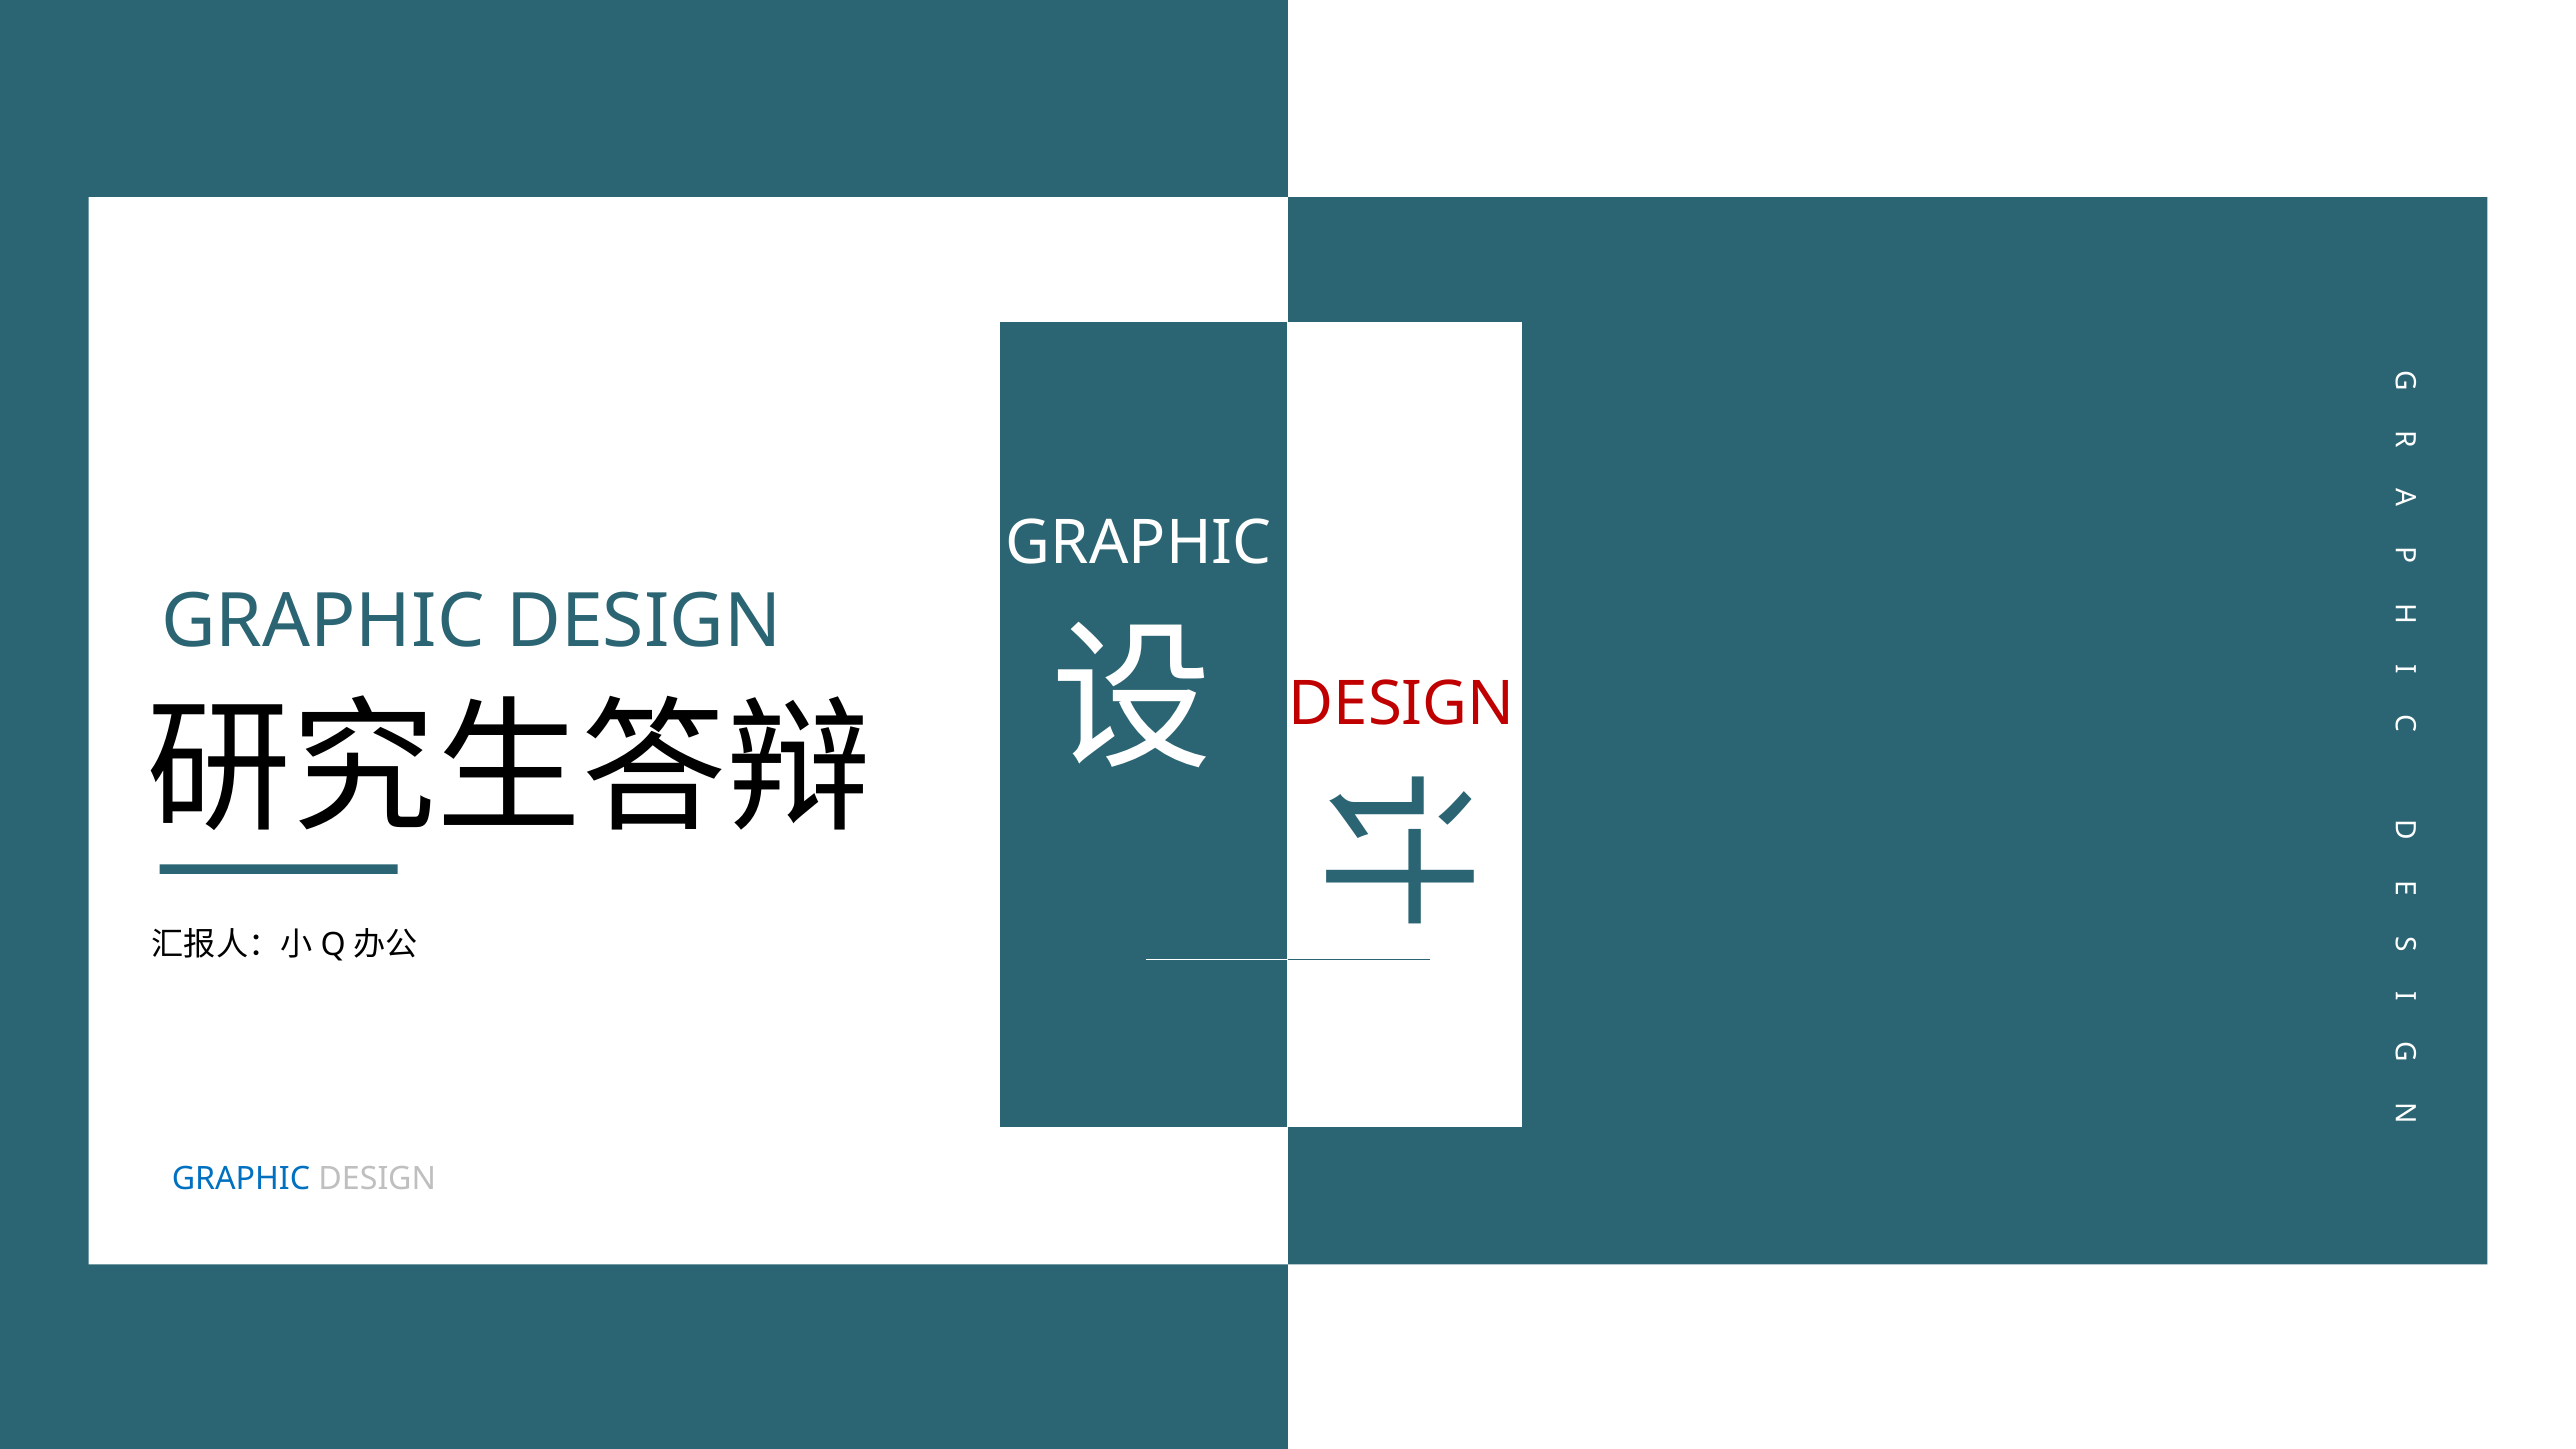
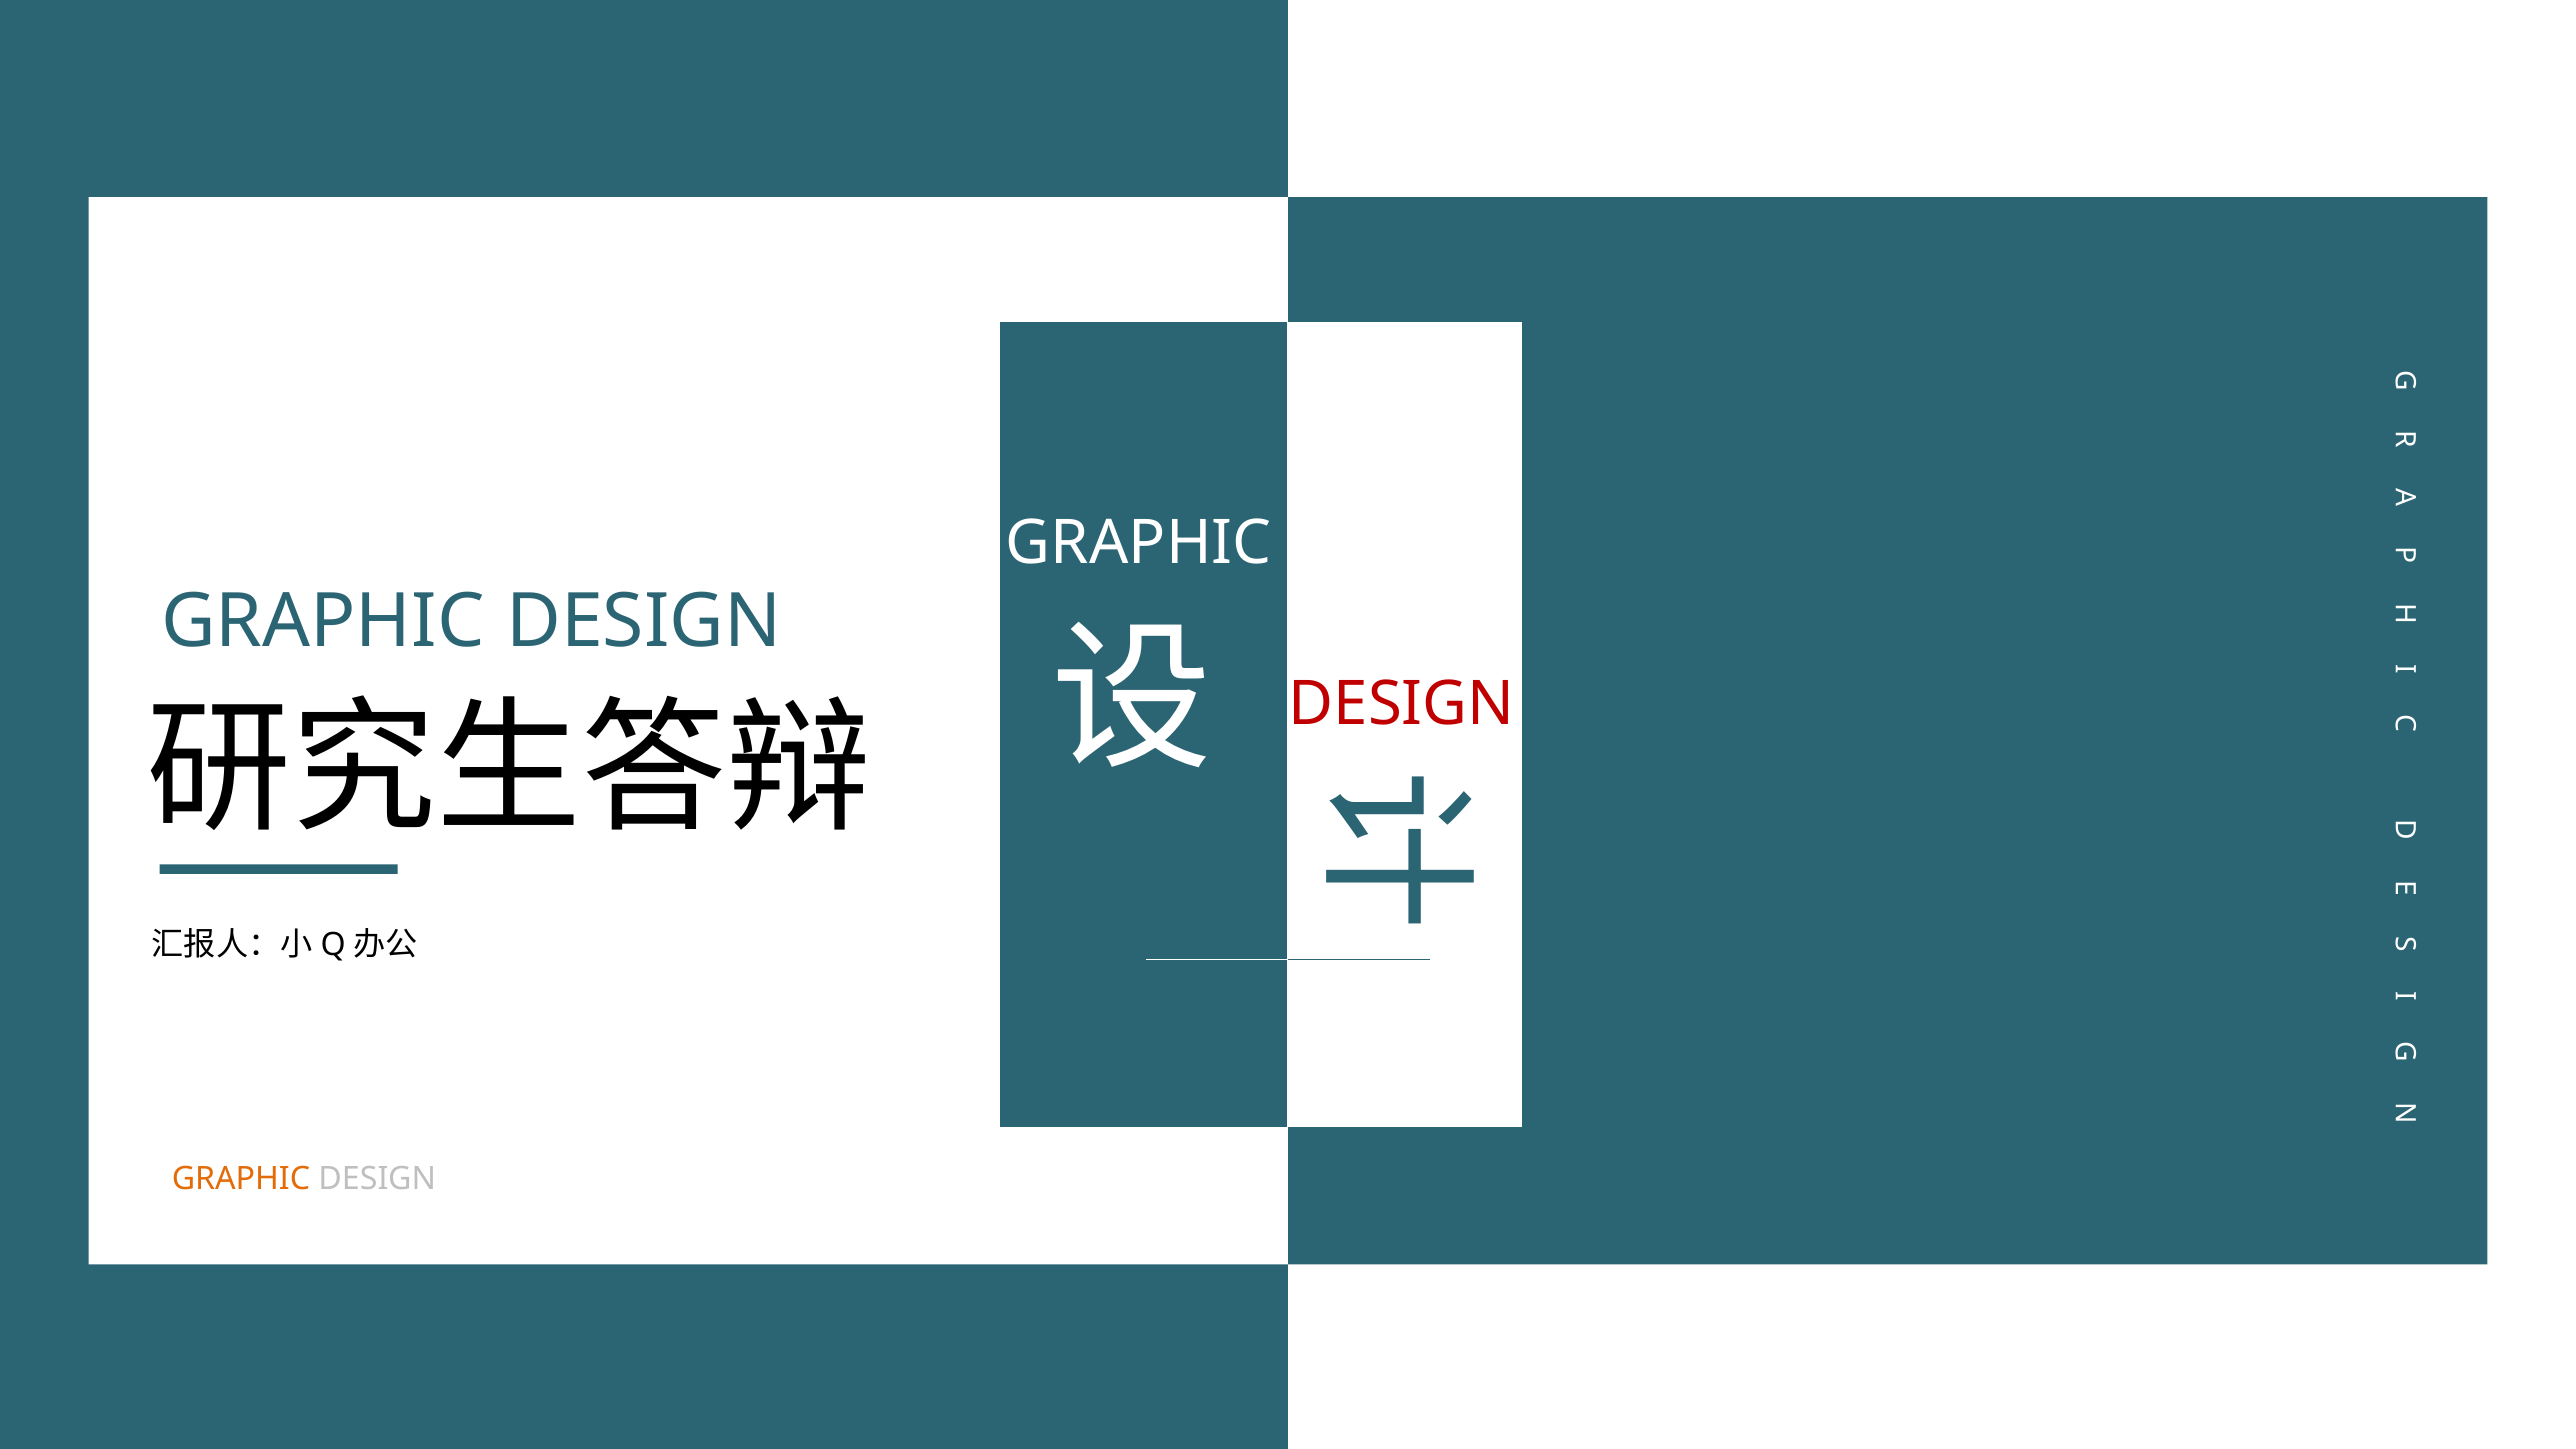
GRAPHIC at (241, 1179) colour: blue -> orange
